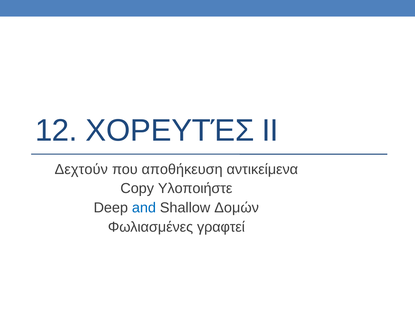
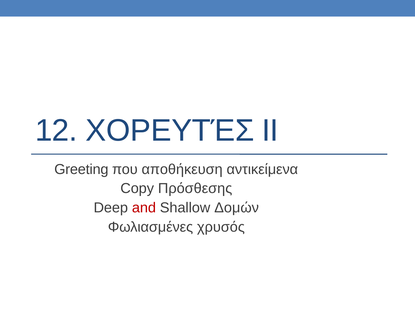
Δεχτούν: Δεχτούν -> Greeting
Υλοποιήστε: Υλοποιήστε -> Πρόσθεσης
and colour: blue -> red
γραφτεί: γραφτεί -> χρυσός
